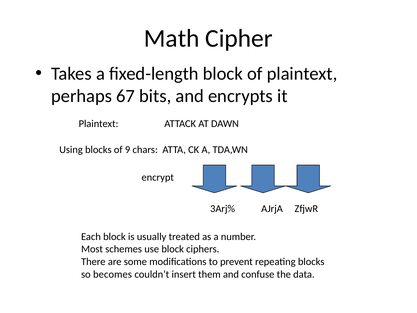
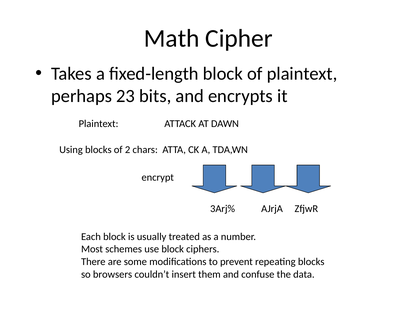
67: 67 -> 23
9: 9 -> 2
becomes: becomes -> browsers
